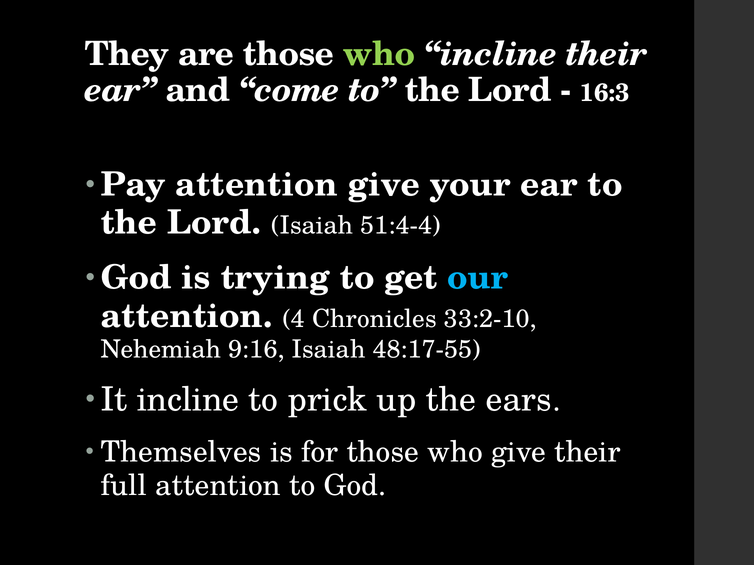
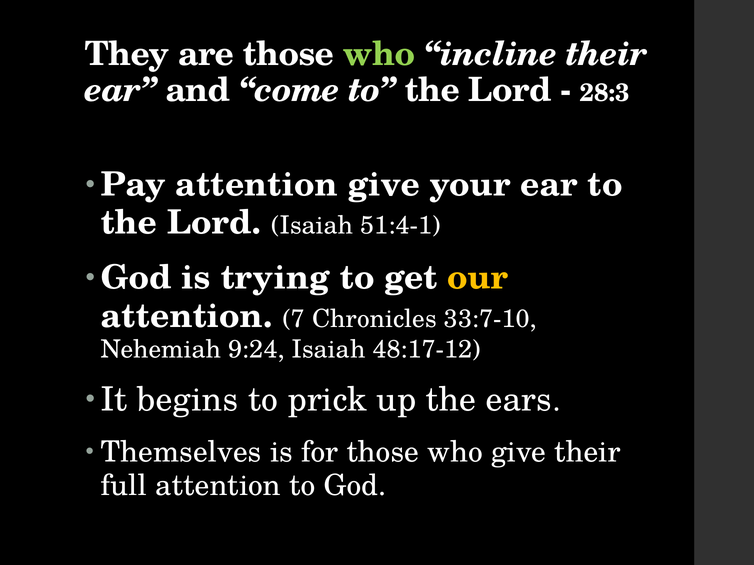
16:3: 16:3 -> 28:3
51:4-4: 51:4-4 -> 51:4-1
our colour: light blue -> yellow
4: 4 -> 7
33:2-10: 33:2-10 -> 33:7-10
9:16: 9:16 -> 9:24
48:17-55: 48:17-55 -> 48:17-12
It incline: incline -> begins
